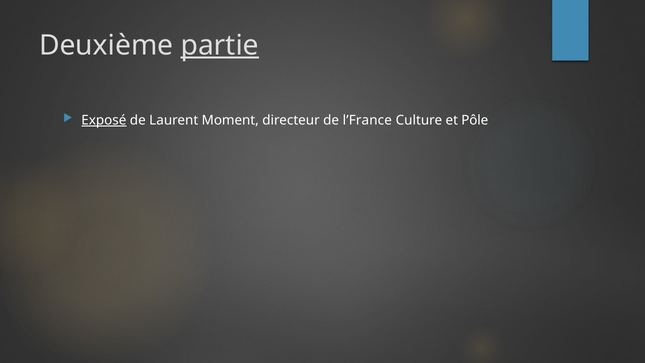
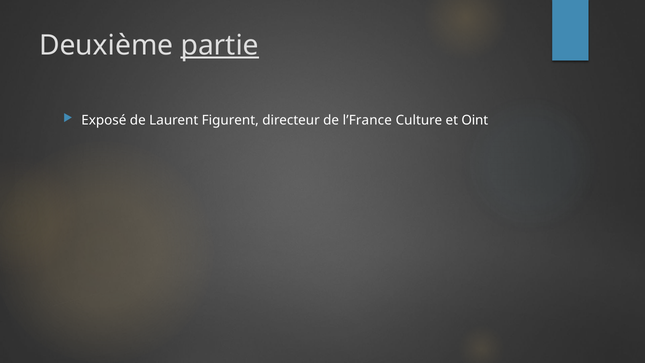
Exposé underline: present -> none
Moment: Moment -> Figurent
Pôle: Pôle -> Oint
